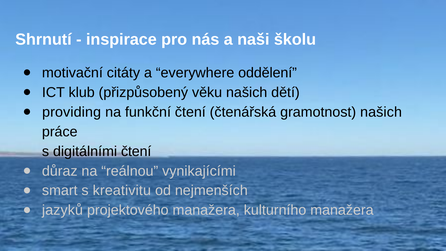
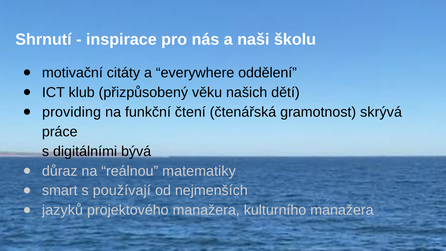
gramotnost našich: našich -> skrývá
digitálními čtení: čtení -> bývá
vynikajícími: vynikajícími -> matematiky
kreativitu: kreativitu -> používají
